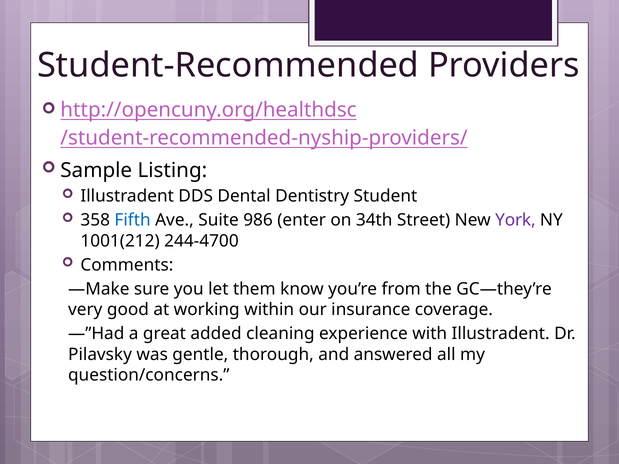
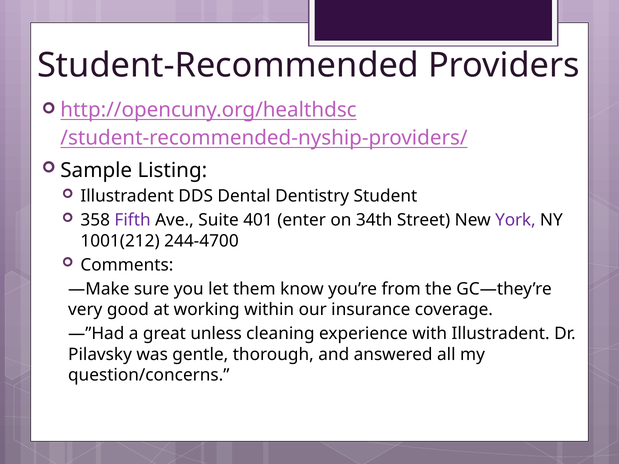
Fifth colour: blue -> purple
986: 986 -> 401
added: added -> unless
